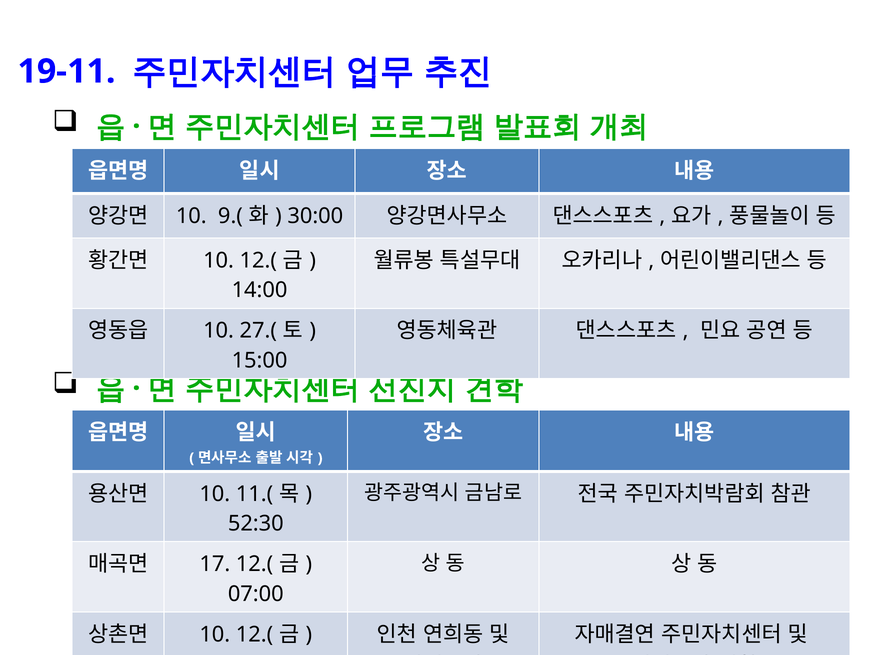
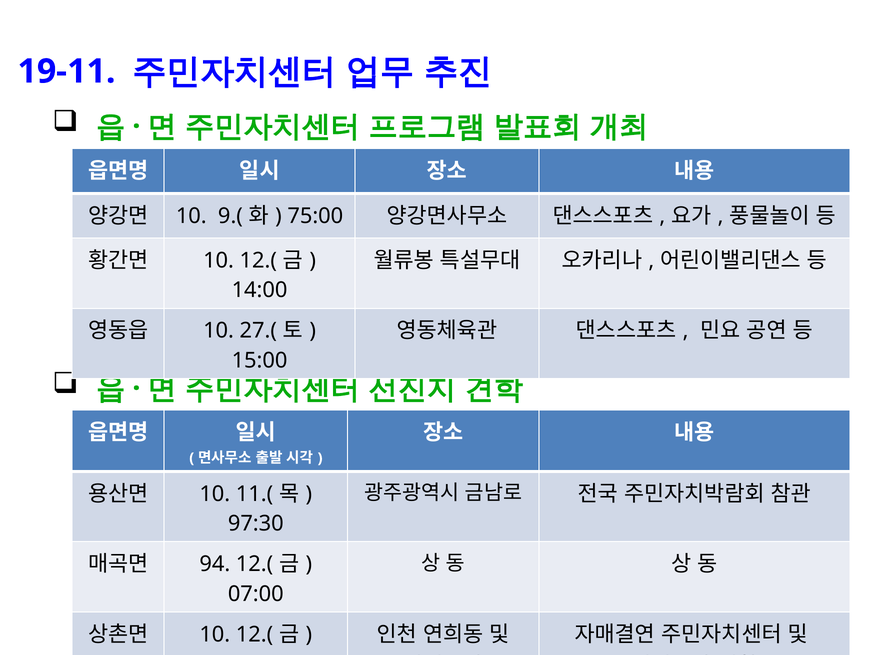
30:00: 30:00 -> 75:00
52:30: 52:30 -> 97:30
17: 17 -> 94
